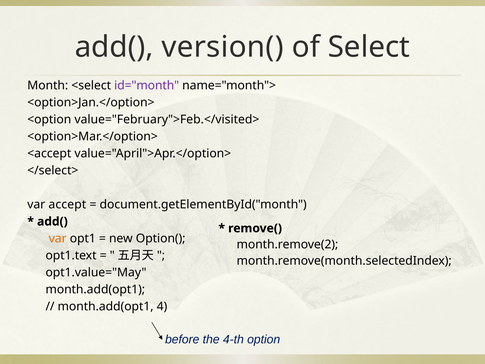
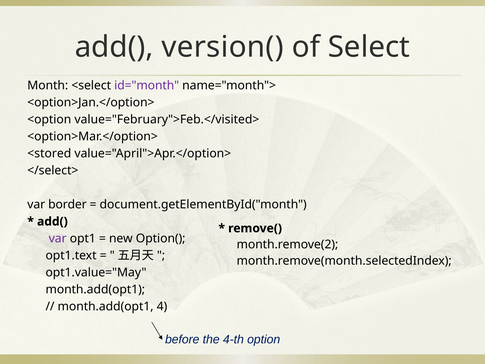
<accept: <accept -> <stored
accept: accept -> border
var at (58, 238) colour: orange -> purple
